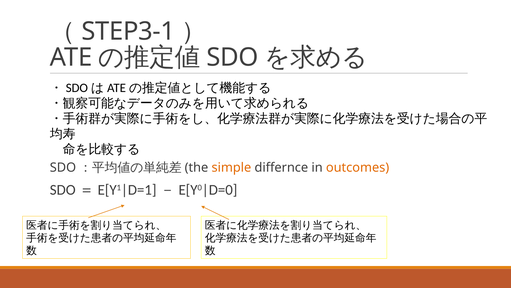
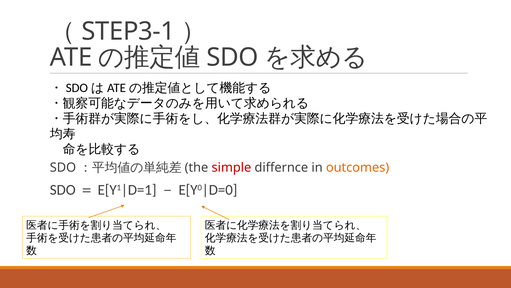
simple colour: orange -> red
